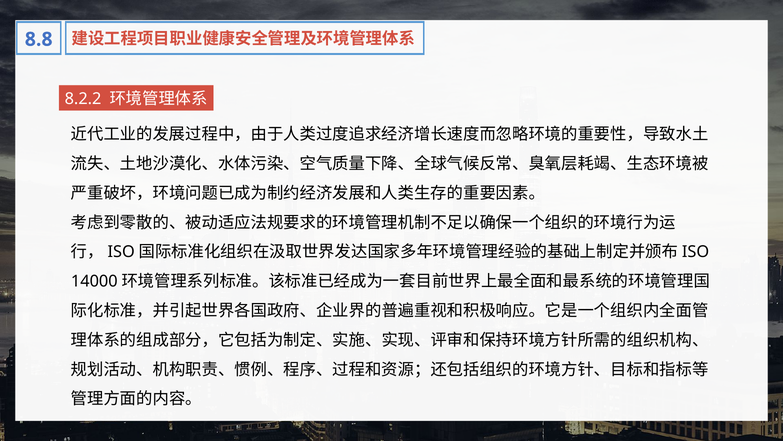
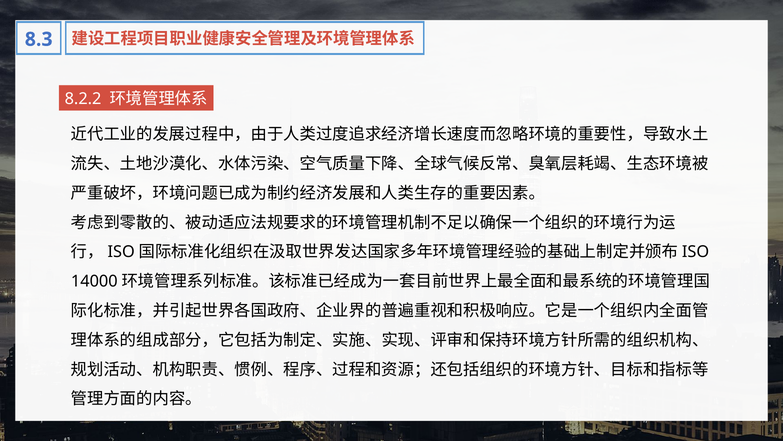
8.8: 8.8 -> 8.3
